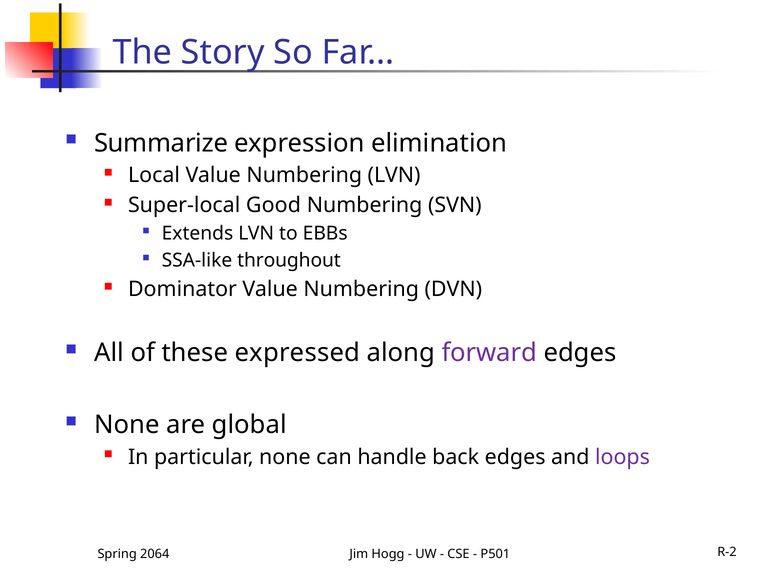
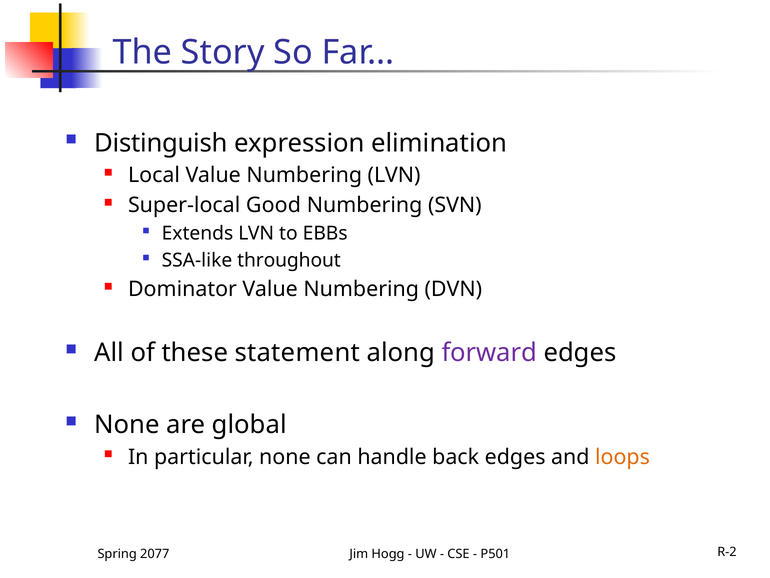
Summarize: Summarize -> Distinguish
expressed: expressed -> statement
loops colour: purple -> orange
2064: 2064 -> 2077
